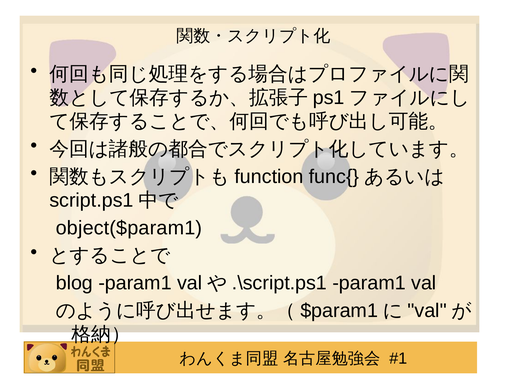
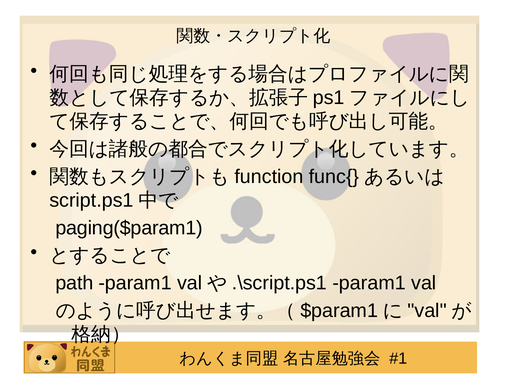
object($param1: object($param1 -> paging($param1
blog: blog -> path
